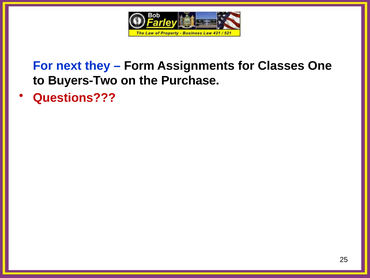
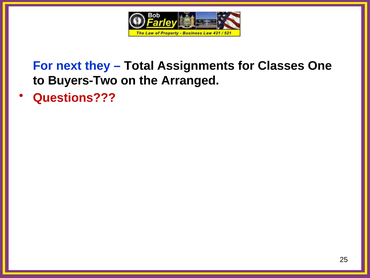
Form: Form -> Total
Purchase: Purchase -> Arranged
